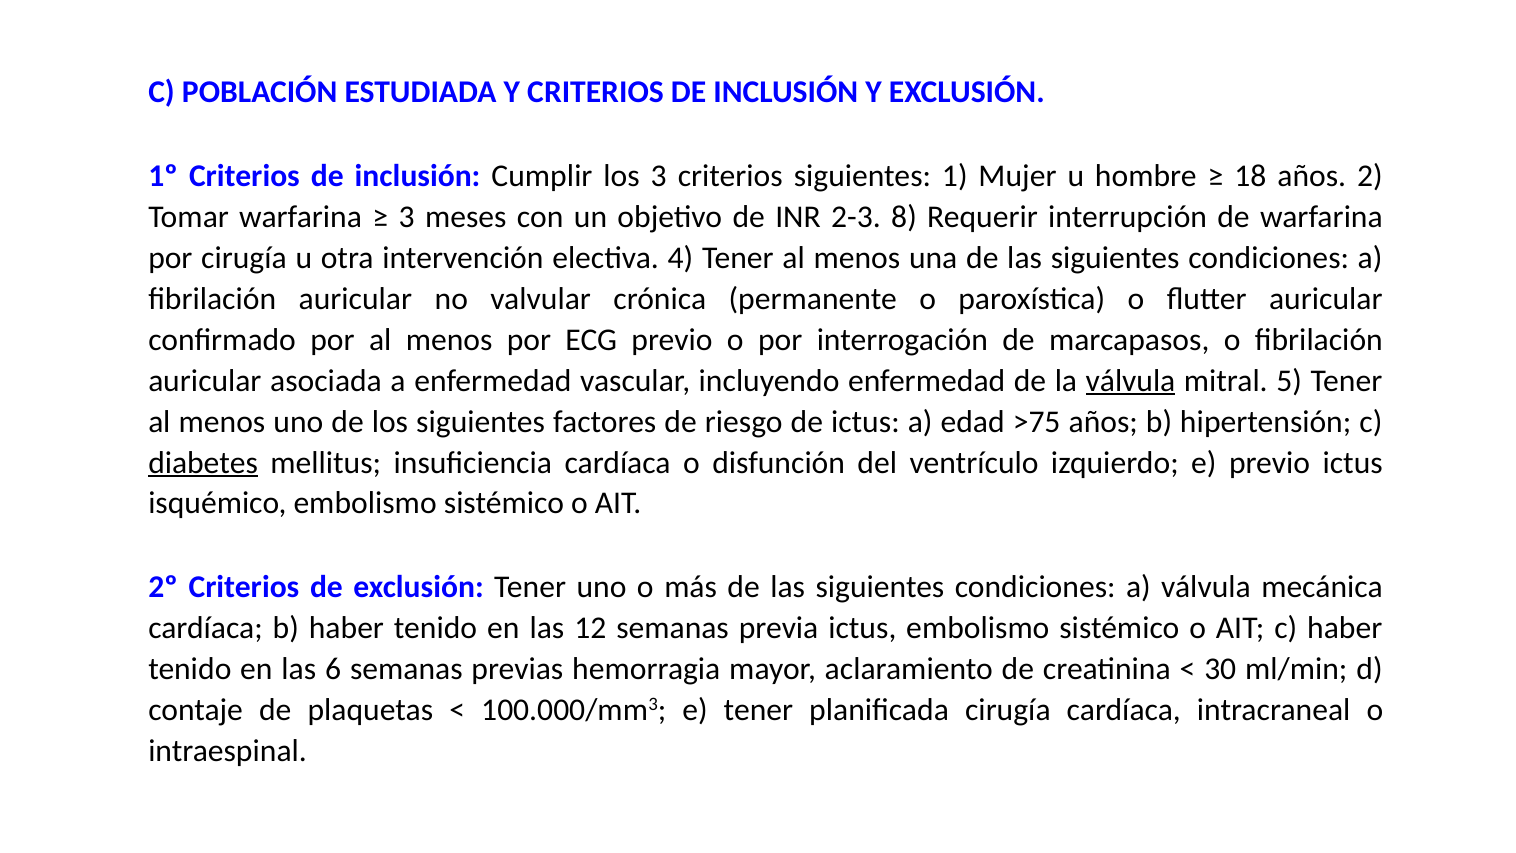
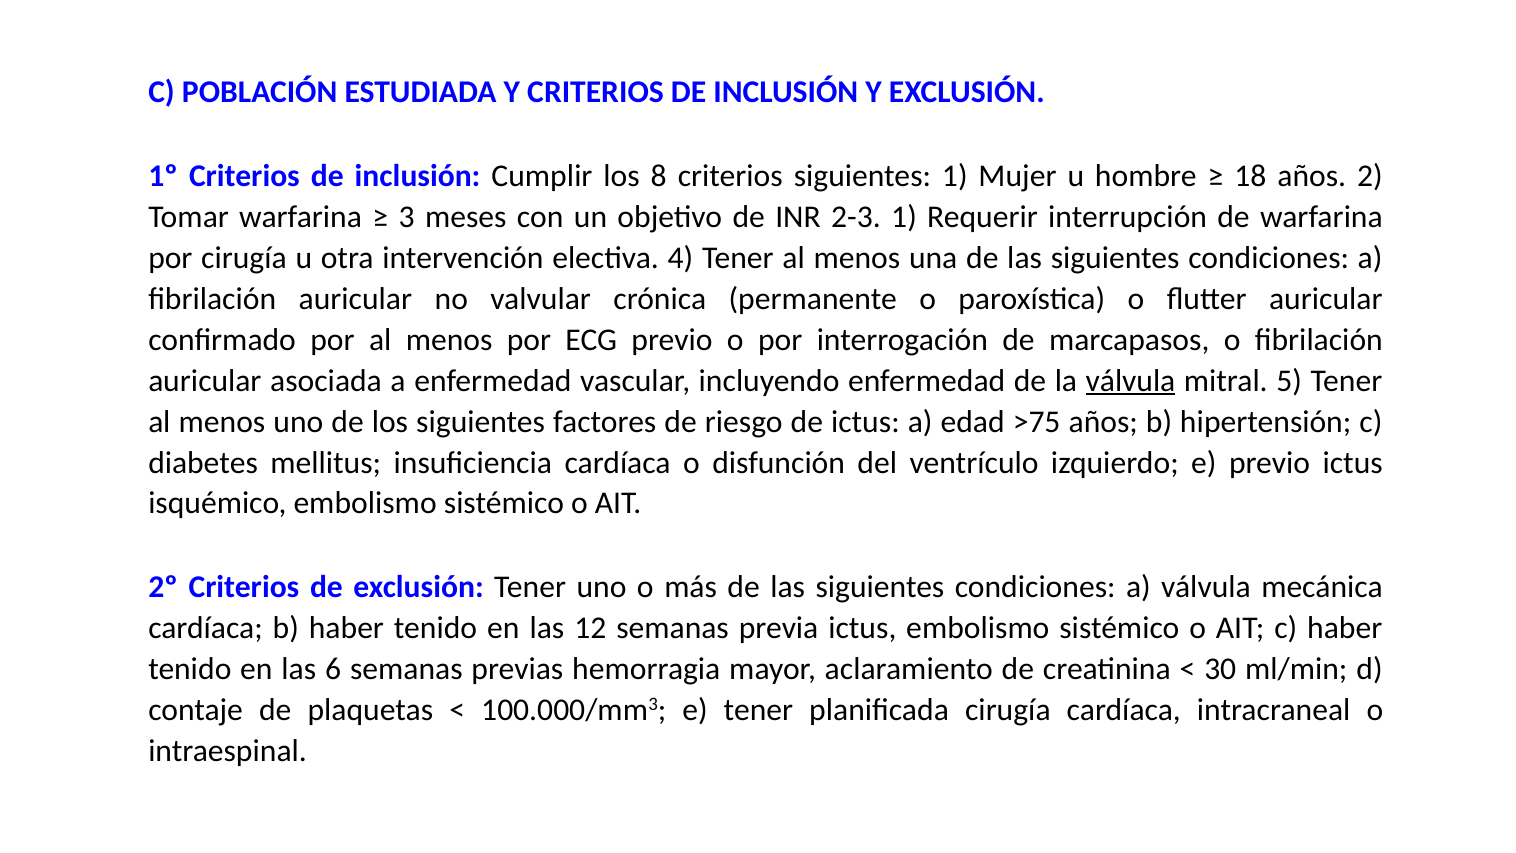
los 3: 3 -> 8
2-3 8: 8 -> 1
diabetes underline: present -> none
